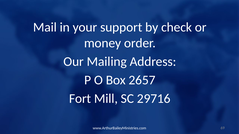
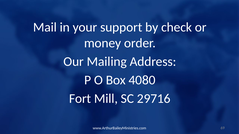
2657: 2657 -> 4080
